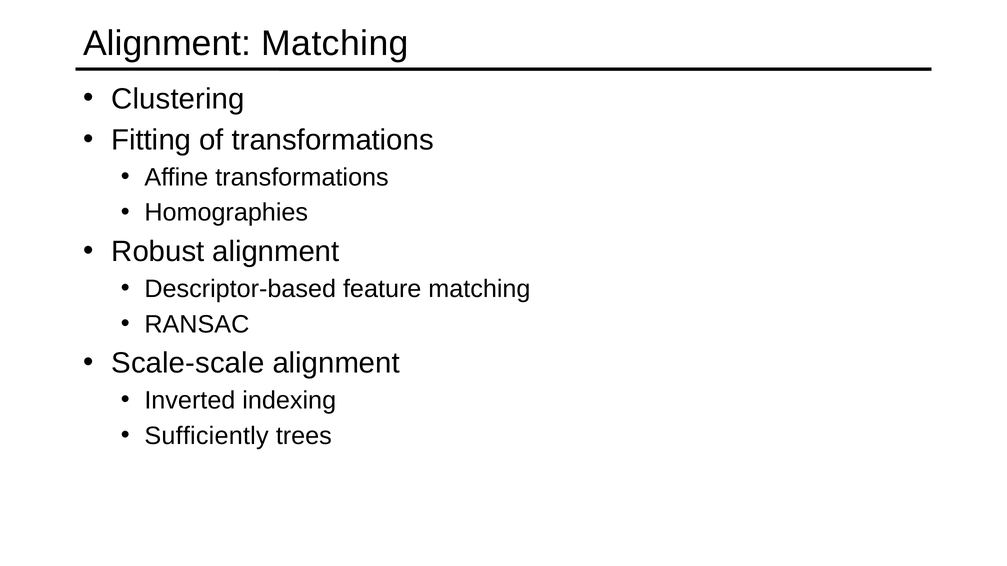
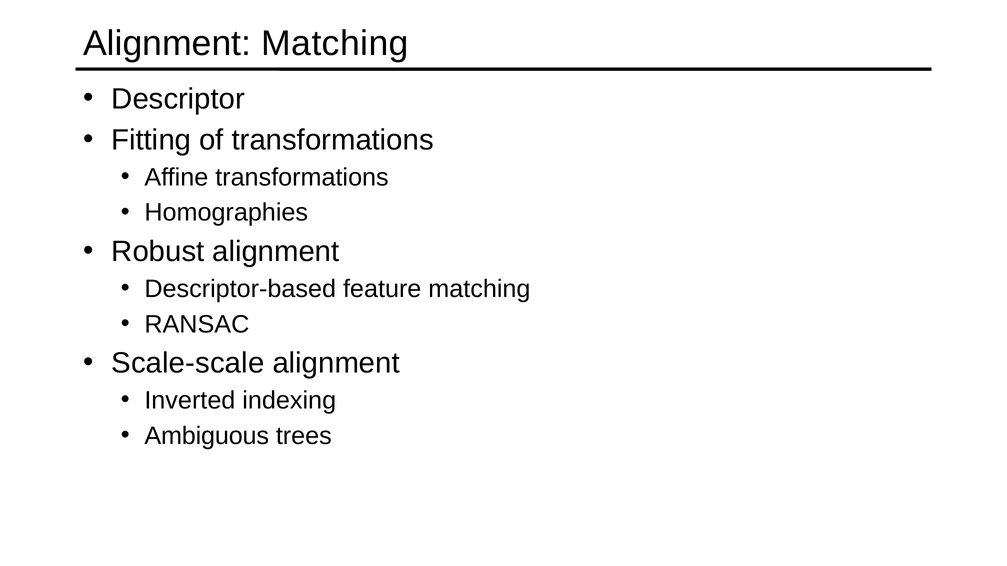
Clustering: Clustering -> Descriptor
Sufficiently: Sufficiently -> Ambiguous
